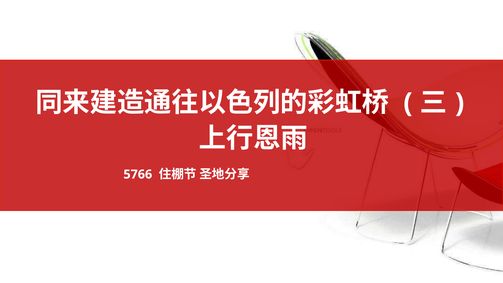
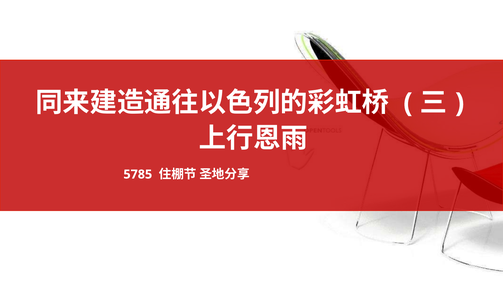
5766: 5766 -> 5785
